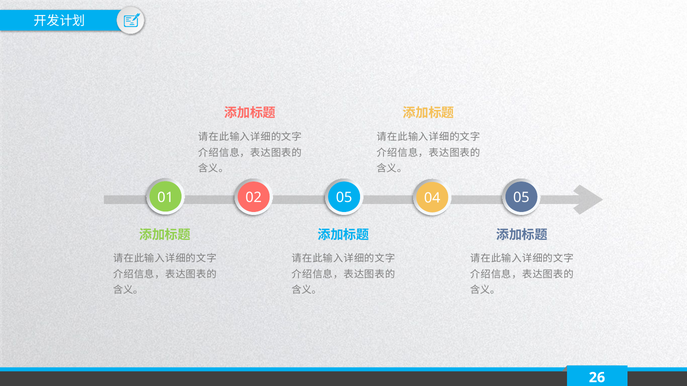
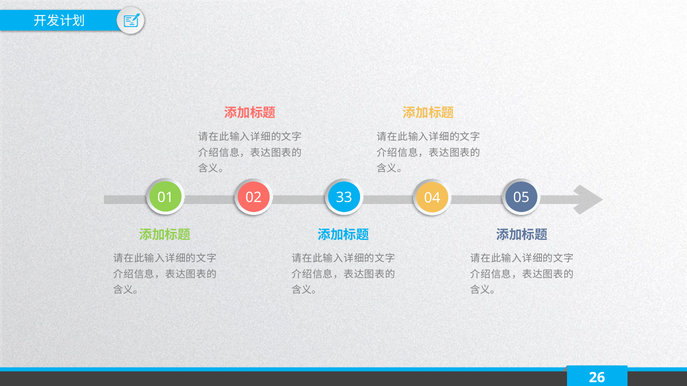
02 05: 05 -> 33
